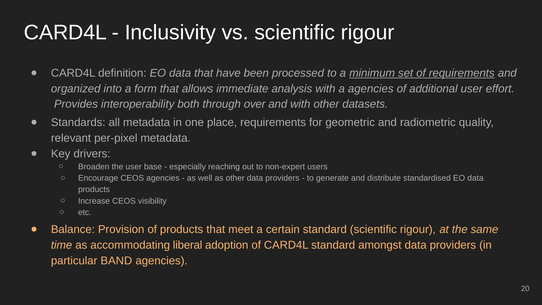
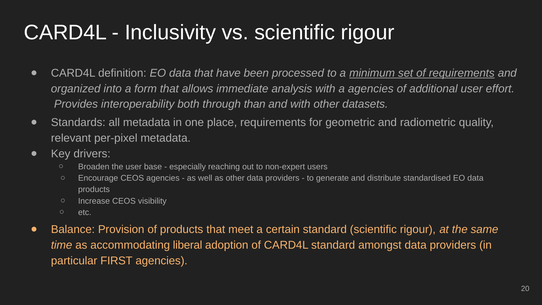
over: over -> than
BAND: BAND -> FIRST
